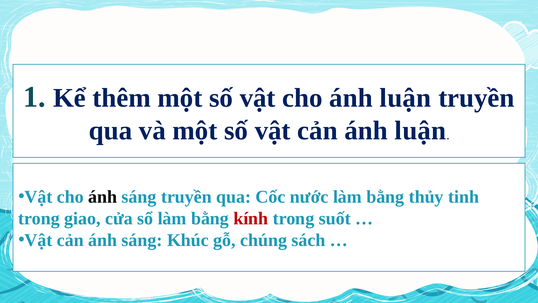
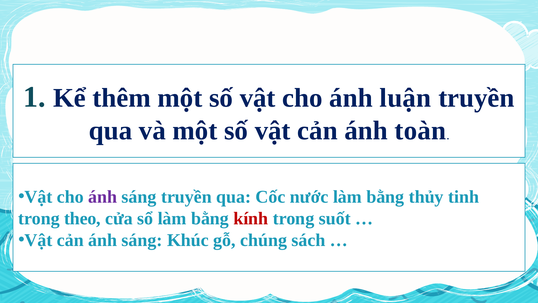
cản ánh luận: luận -> toàn
ánh at (103, 197) colour: black -> purple
giao: giao -> theo
